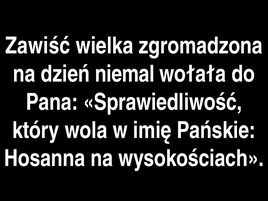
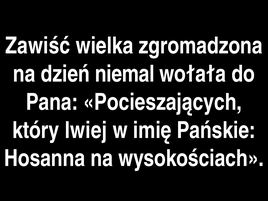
Sprawiedliwość: Sprawiedliwość -> Pocieszających
wola: wola -> lwiej
